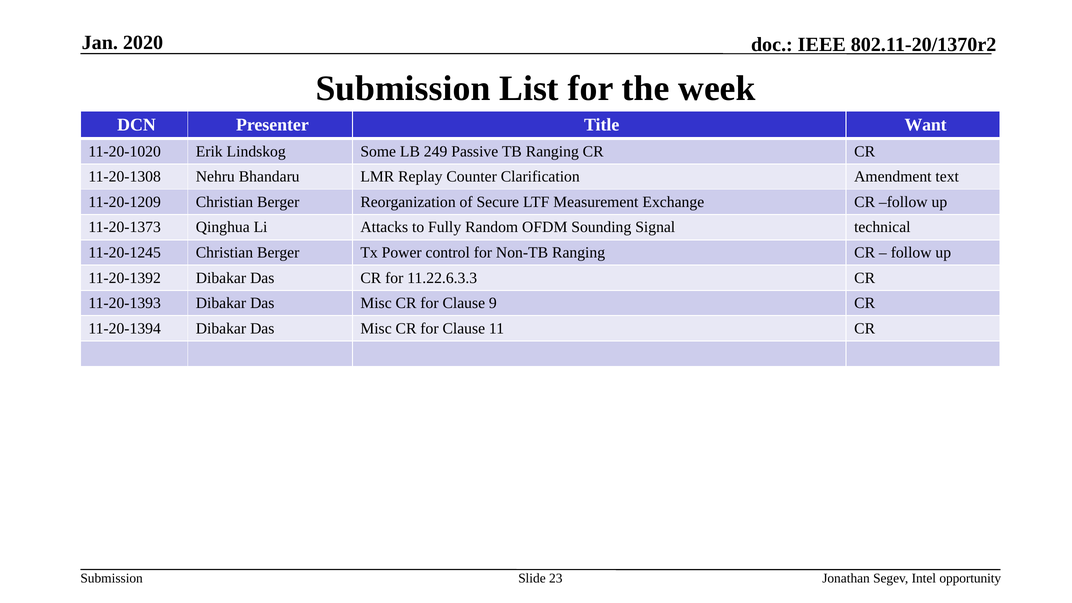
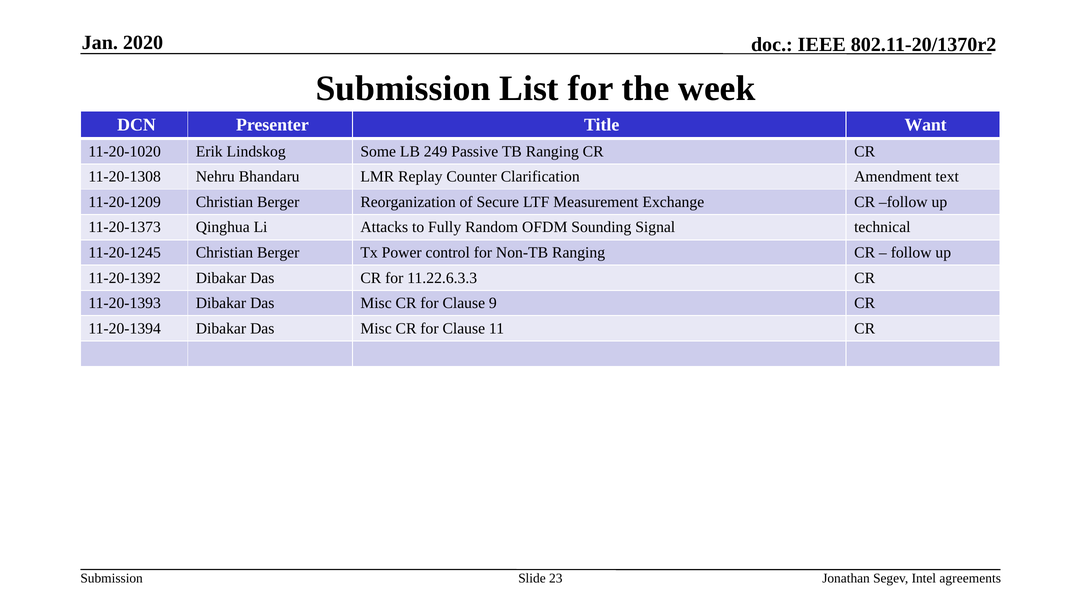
opportunity: opportunity -> agreements
